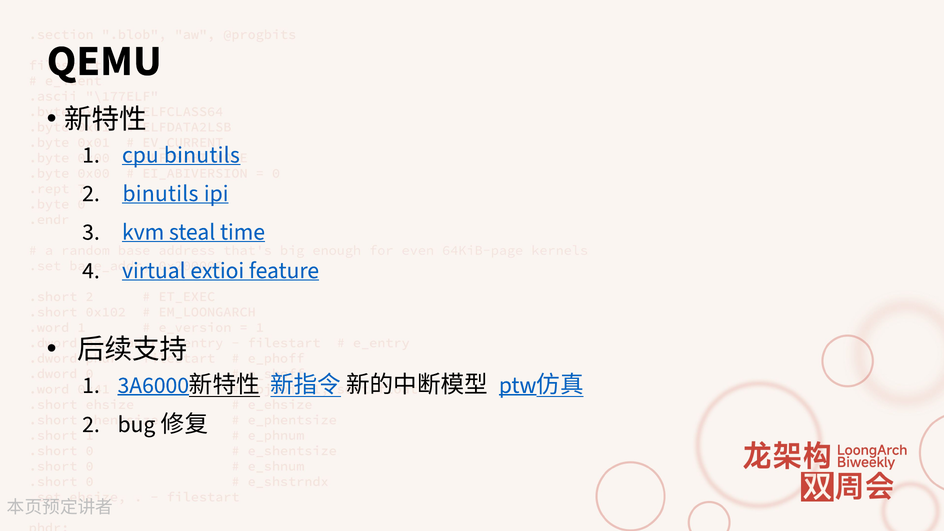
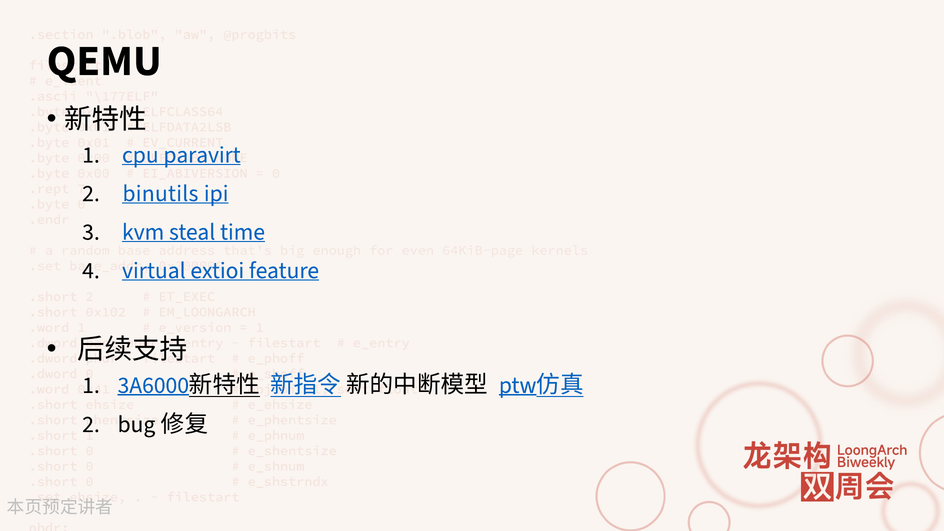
cpu binutils: binutils -> paravirt
